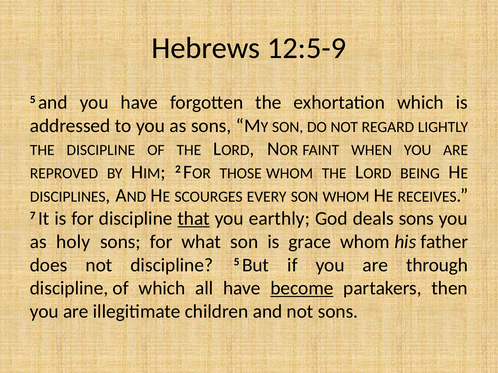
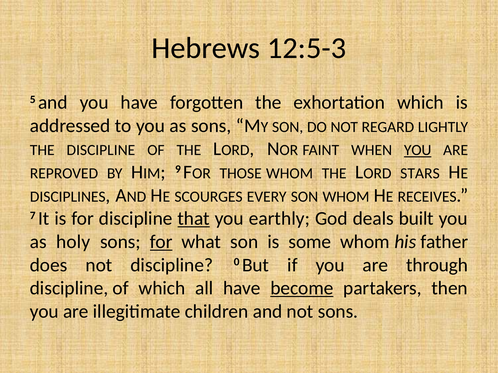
12:5-9: 12:5-9 -> 12:5-3
YOU at (418, 150) underline: none -> present
2: 2 -> 9
BEING: BEING -> STARS
deals sons: sons -> built
for at (161, 242) underline: none -> present
grace: grace -> some
discipline 5: 5 -> 0
